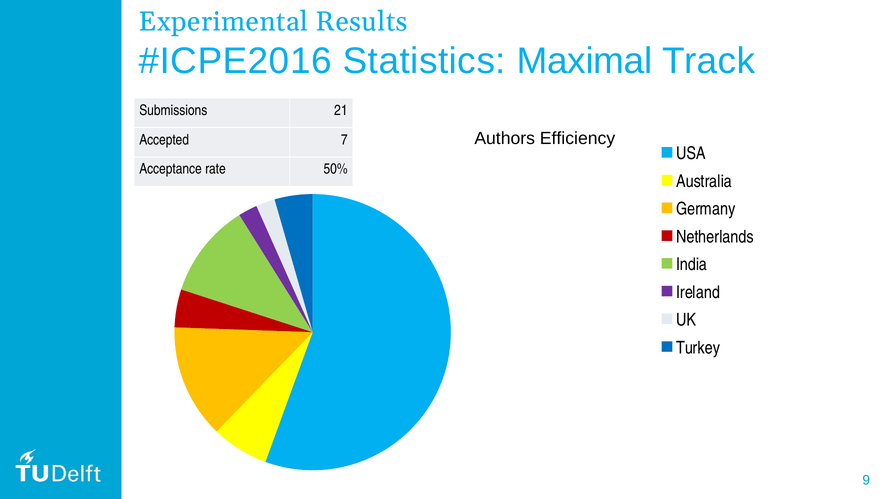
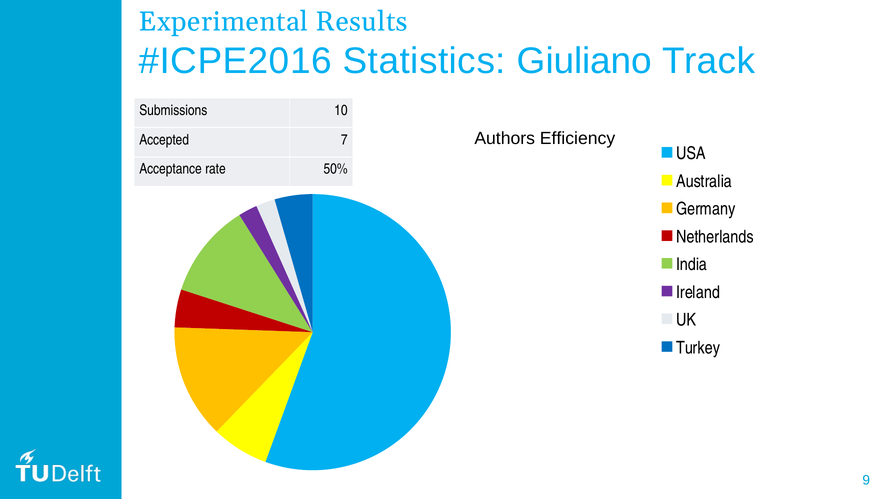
Maximal: Maximal -> Giuliano
21: 21 -> 10
